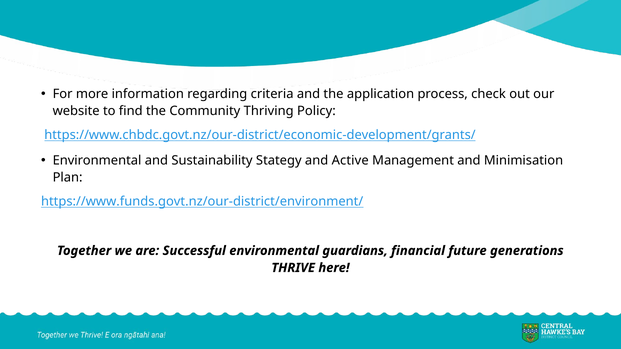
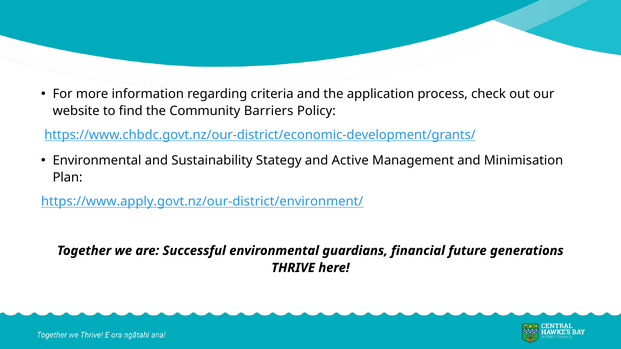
Thriving: Thriving -> Barriers
https://www.funds.govt.nz/our-district/environment/: https://www.funds.govt.nz/our-district/environment/ -> https://www.apply.govt.nz/our-district/environment/
